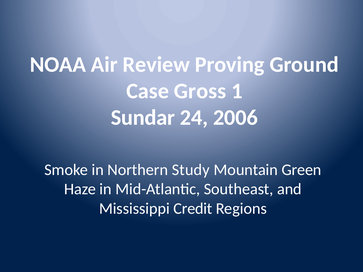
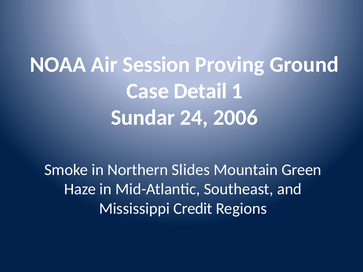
Review: Review -> Session
Gross: Gross -> Detail
Study: Study -> Slides
